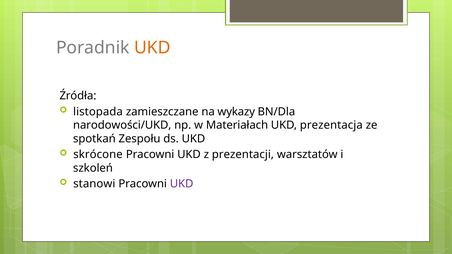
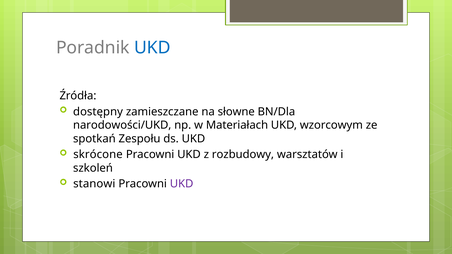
UKD at (152, 48) colour: orange -> blue
listopada: listopada -> dostępny
wykazy: wykazy -> słowne
prezentacja: prezentacja -> wzorcowym
prezentacji: prezentacji -> rozbudowy
